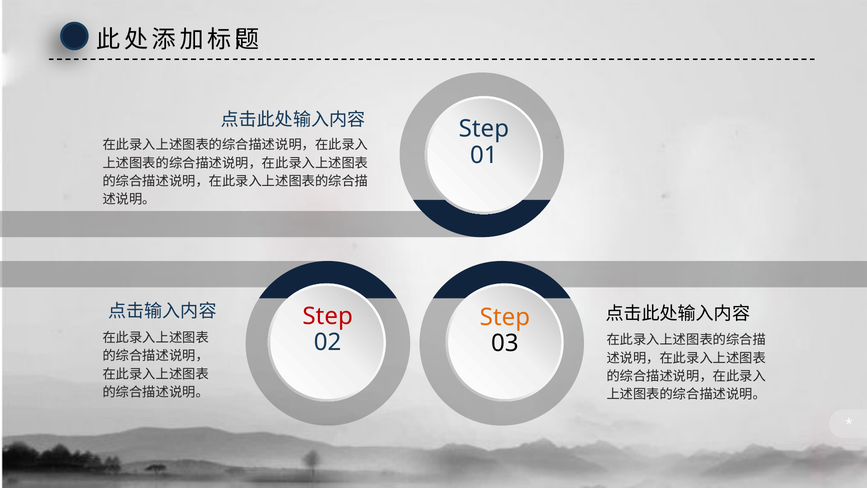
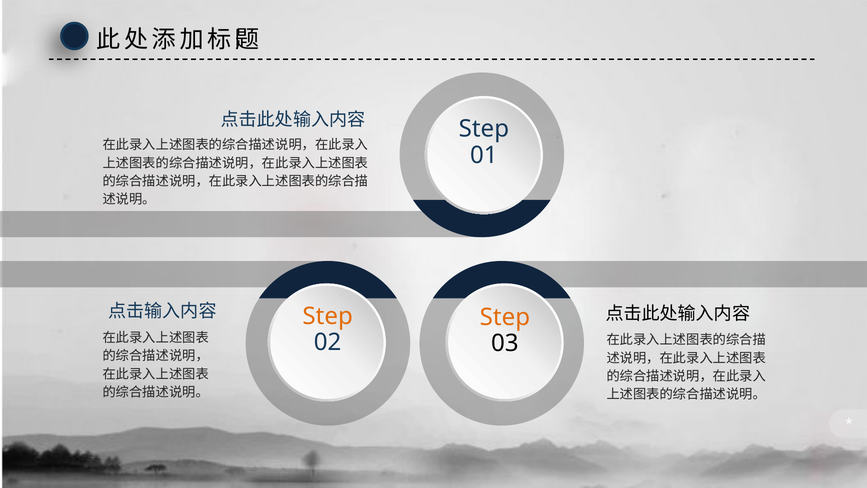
Step at (328, 316) colour: red -> orange
